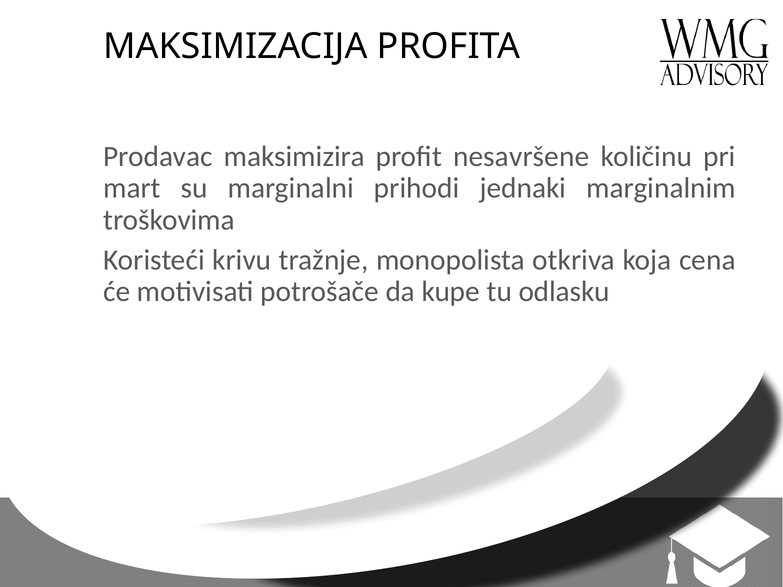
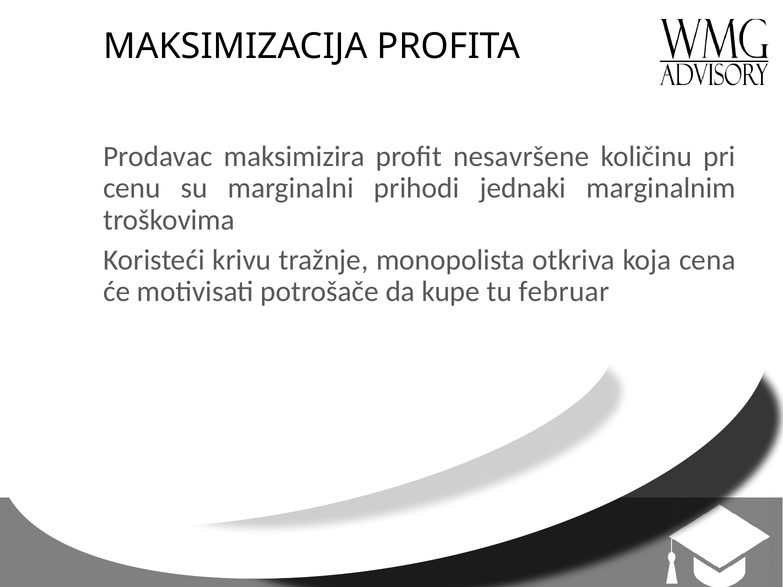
mart: mart -> cenu
odlasku: odlasku -> februar
